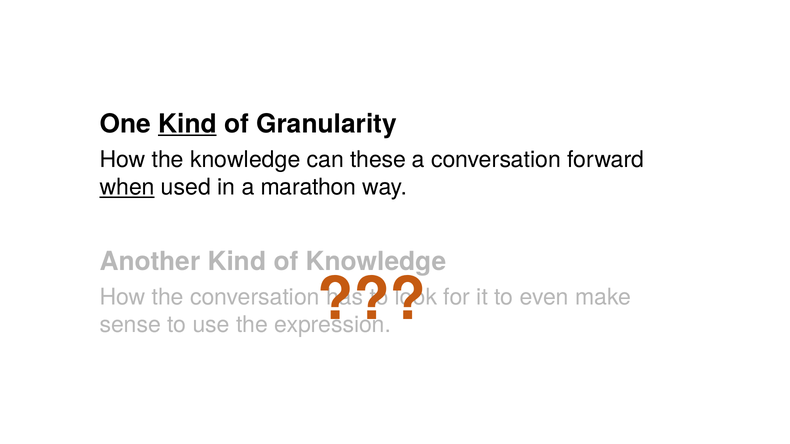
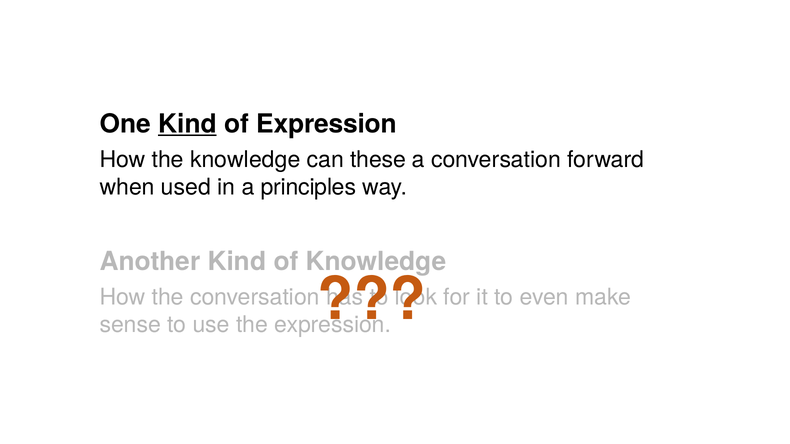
of Granularity: Granularity -> Expression
when underline: present -> none
marathon: marathon -> principles
